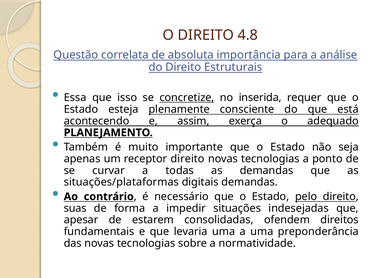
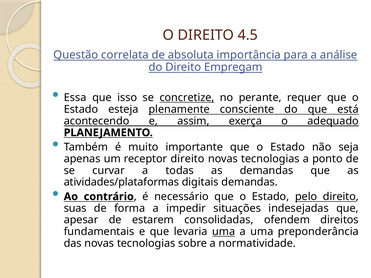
4.8: 4.8 -> 4.5
Estruturais: Estruturais -> Empregam
inserida: inserida -> perante
situações/plataformas: situações/plataformas -> atividades/plataformas
uma at (224, 232) underline: none -> present
